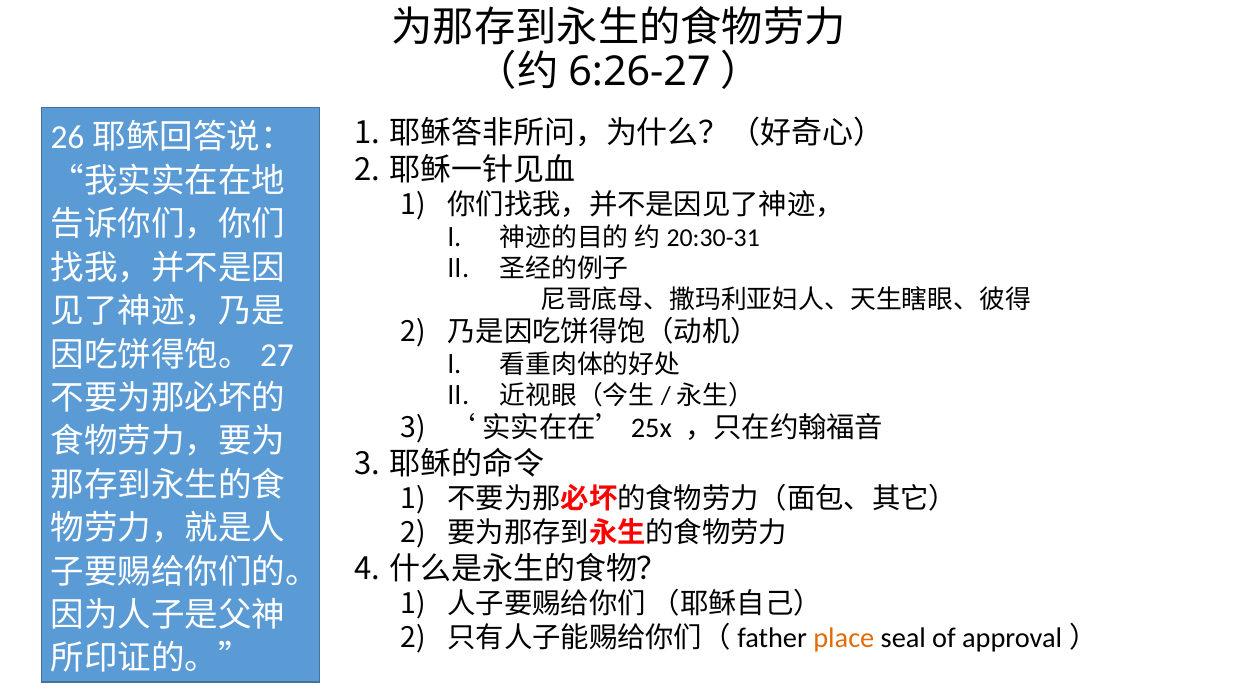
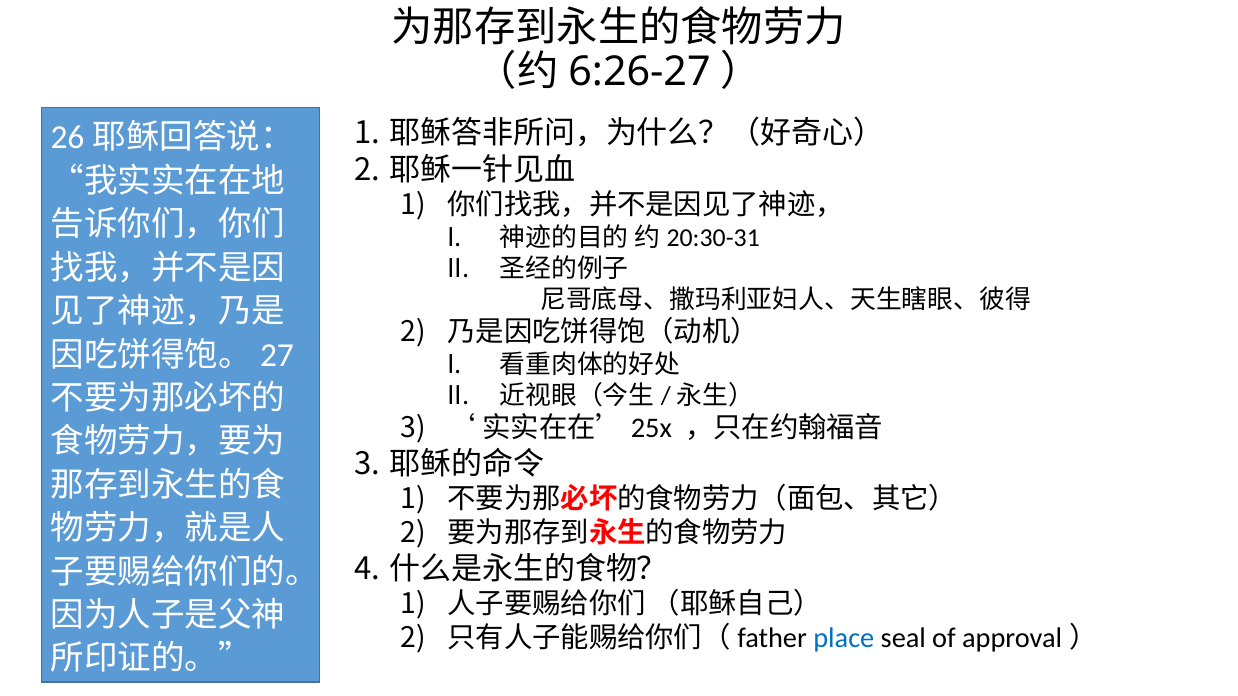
place colour: orange -> blue
